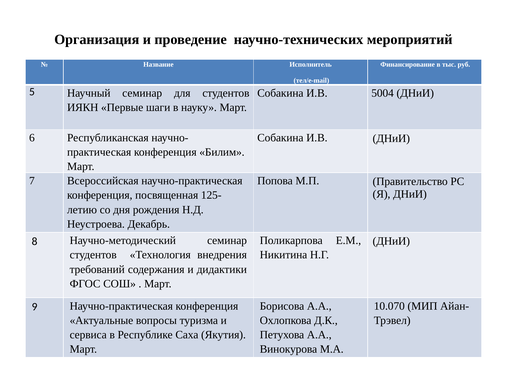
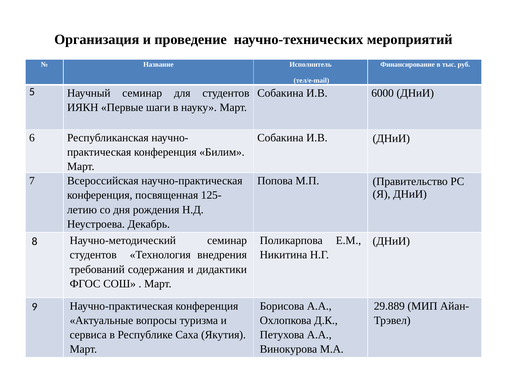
5004: 5004 -> 6000
10.070: 10.070 -> 29.889
